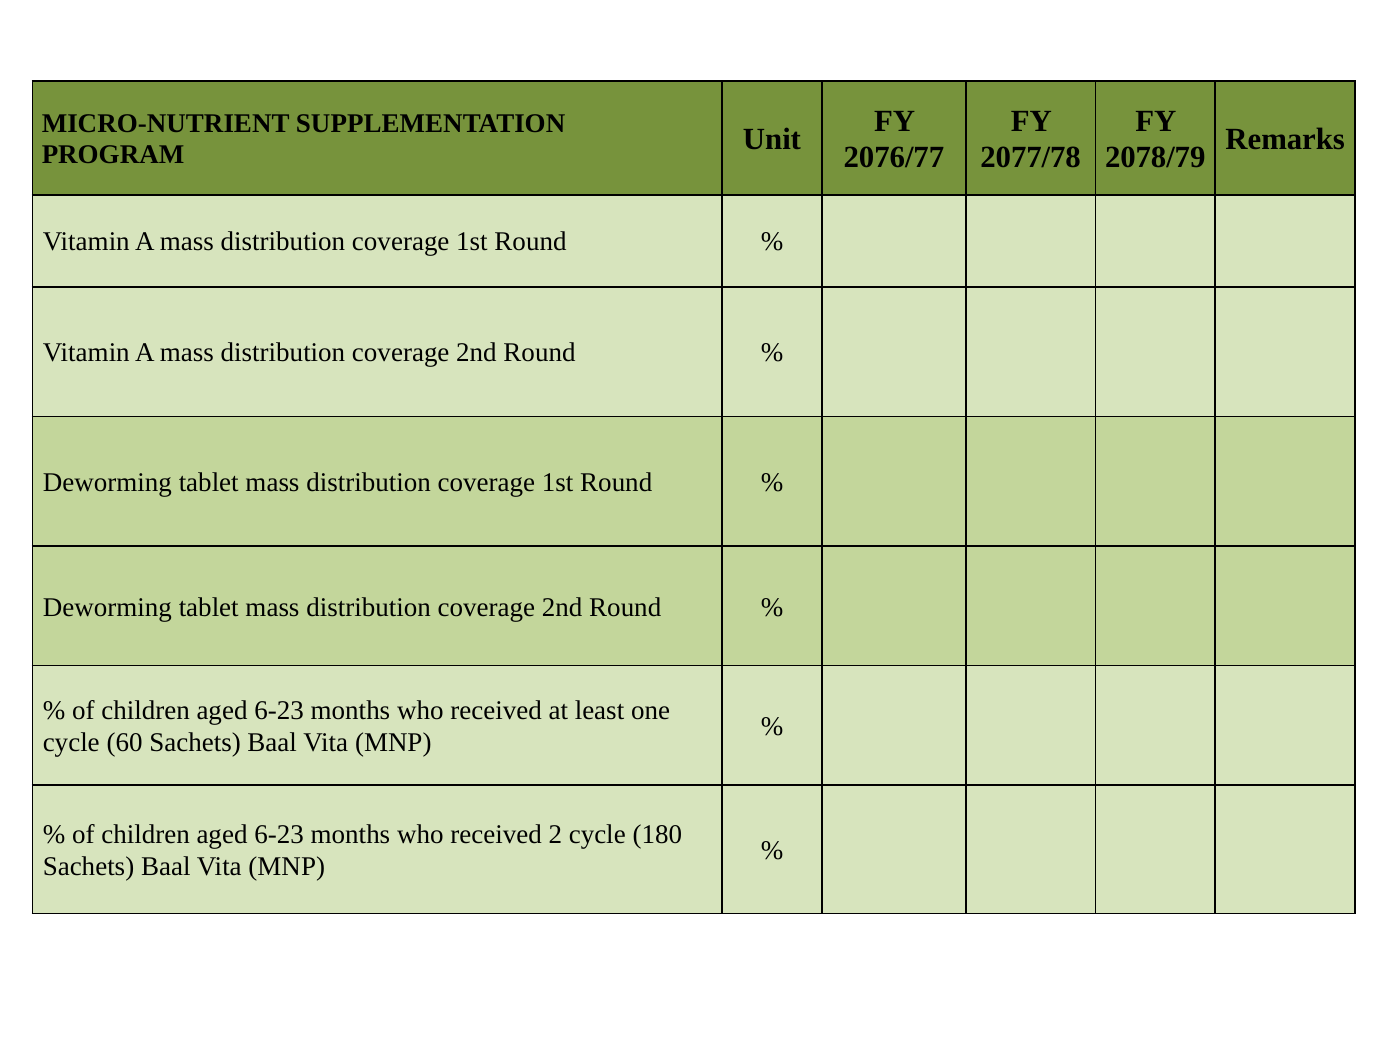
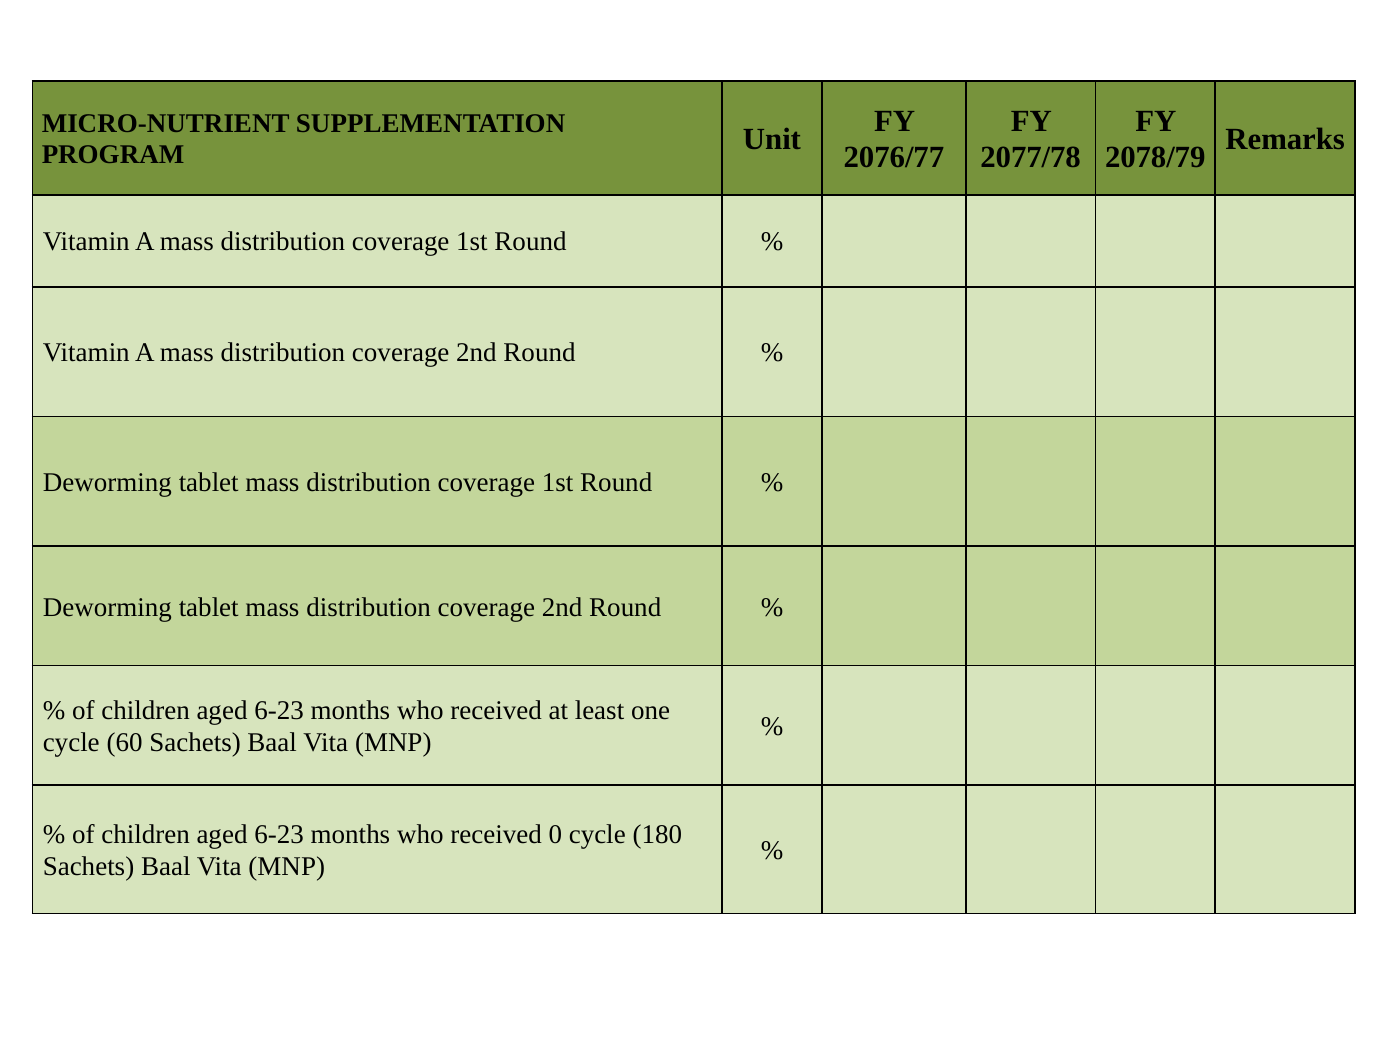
2: 2 -> 0
